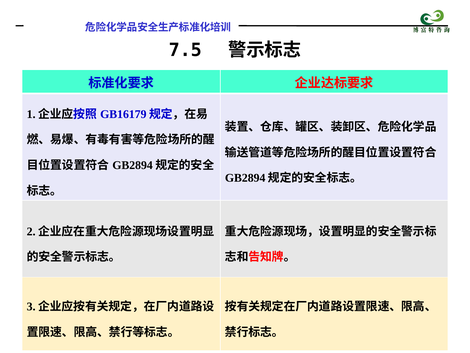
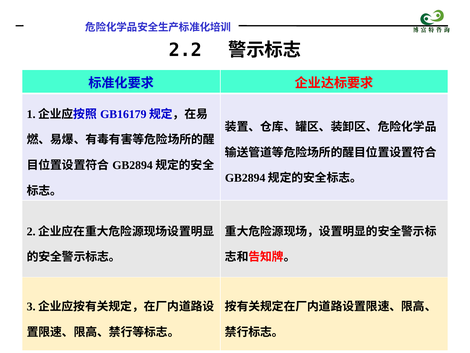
7.5: 7.5 -> 2.2
